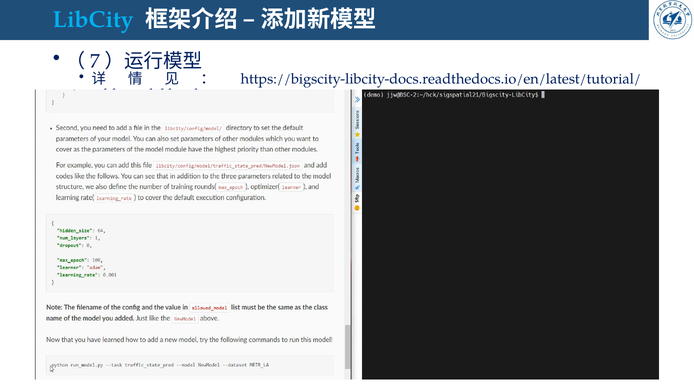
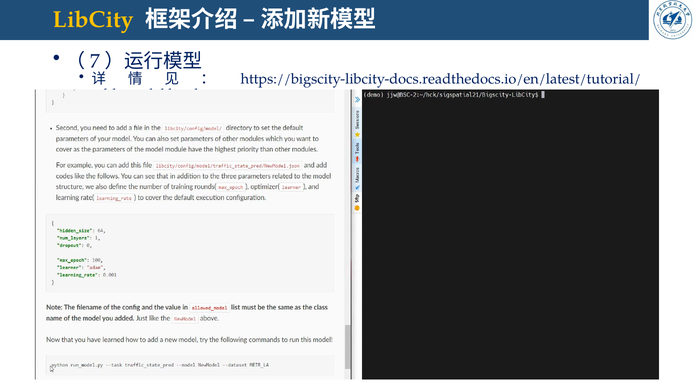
LibCity colour: light blue -> yellow
